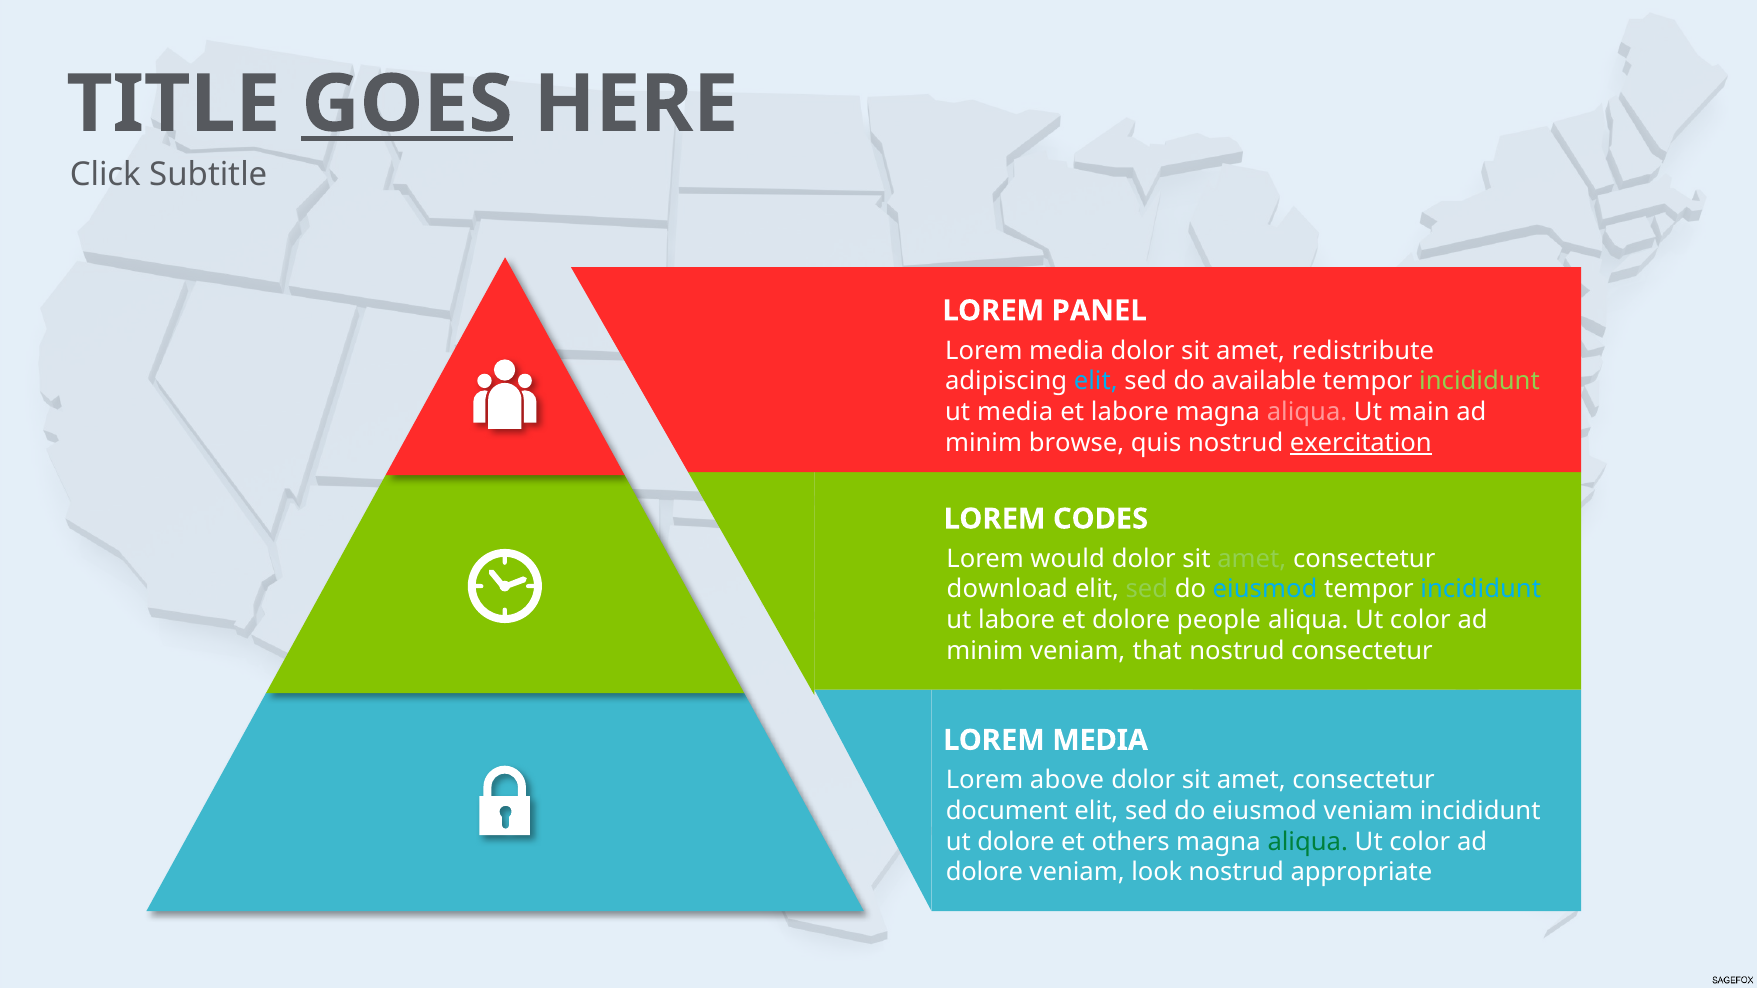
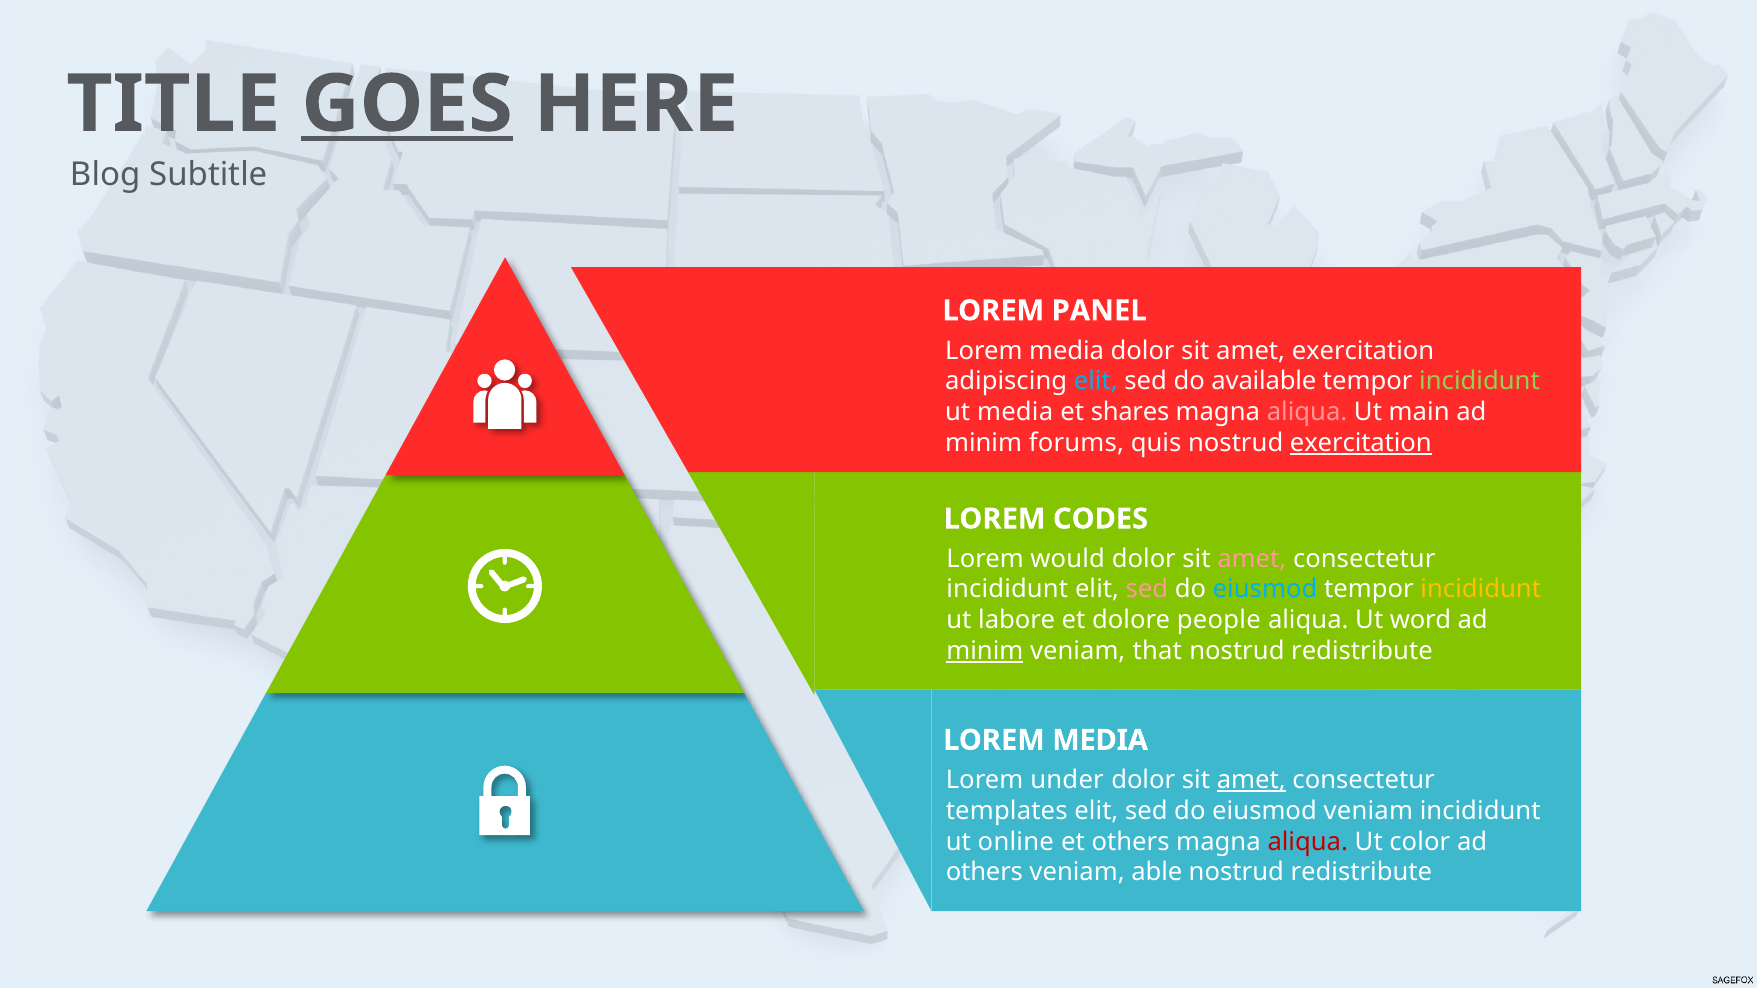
Click: Click -> Blog
amet redistribute: redistribute -> exercitation
et labore: labore -> shares
browse: browse -> forums
amet at (1252, 559) colour: light green -> pink
download at (1007, 590): download -> incididunt
sed at (1147, 590) colour: light green -> pink
incididunt at (1481, 590) colour: light blue -> yellow
color at (1420, 620): color -> word
minim at (985, 651) underline: none -> present
consectetur at (1362, 651): consectetur -> redistribute
above: above -> under
amet at (1251, 780) underline: none -> present
document: document -> templates
ut dolore: dolore -> online
aliqua at (1308, 842) colour: green -> red
dolore at (984, 873): dolore -> others
look: look -> able
appropriate at (1361, 873): appropriate -> redistribute
